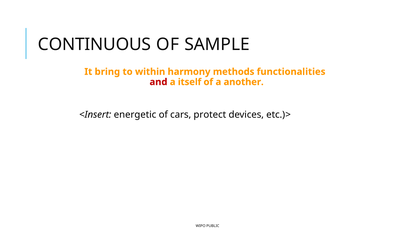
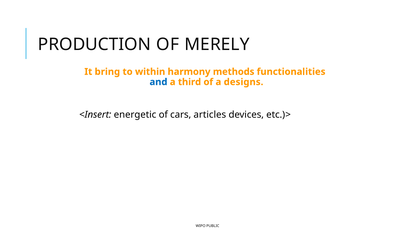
CONTINUOUS: CONTINUOUS -> PRODUCTION
SAMPLE: SAMPLE -> MERELY
and colour: red -> blue
itself: itself -> third
another: another -> designs
protect: protect -> articles
